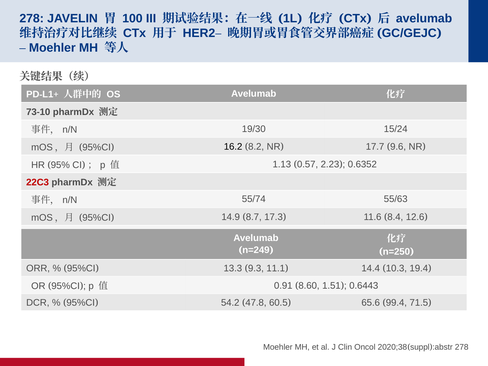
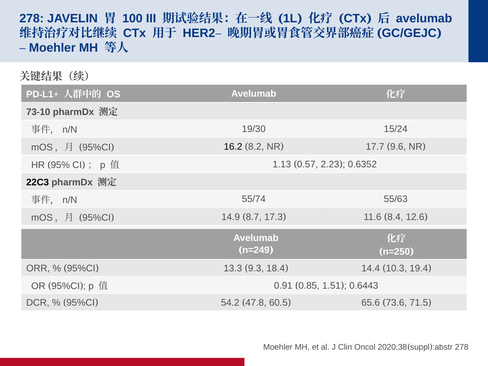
22C3 colour: red -> black
11.1: 11.1 -> 18.4
8.60: 8.60 -> 0.85
99.4: 99.4 -> 73.6
